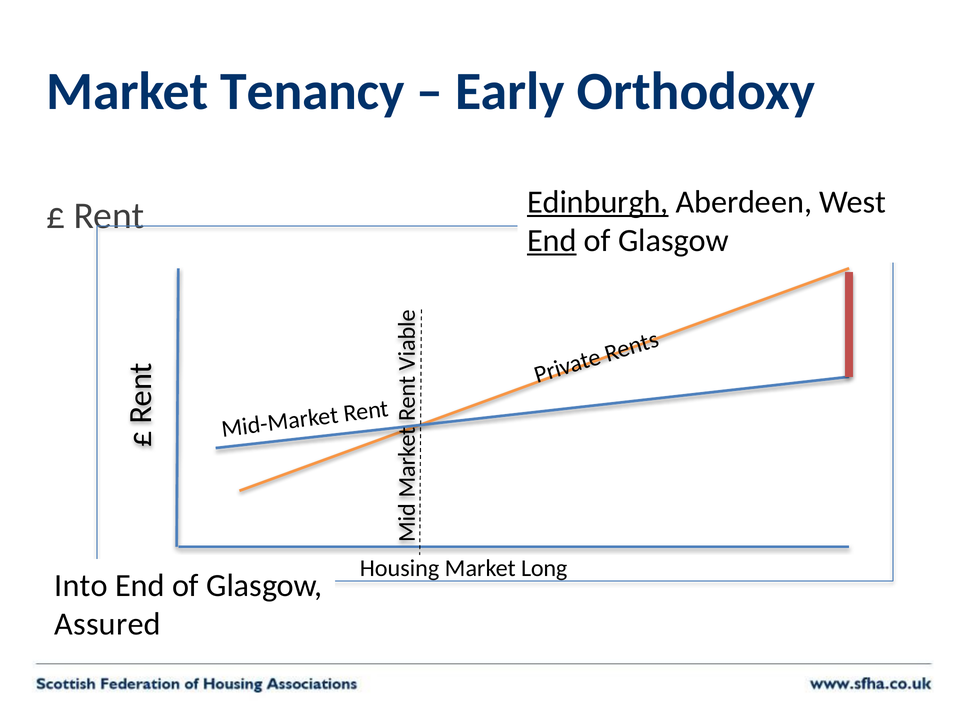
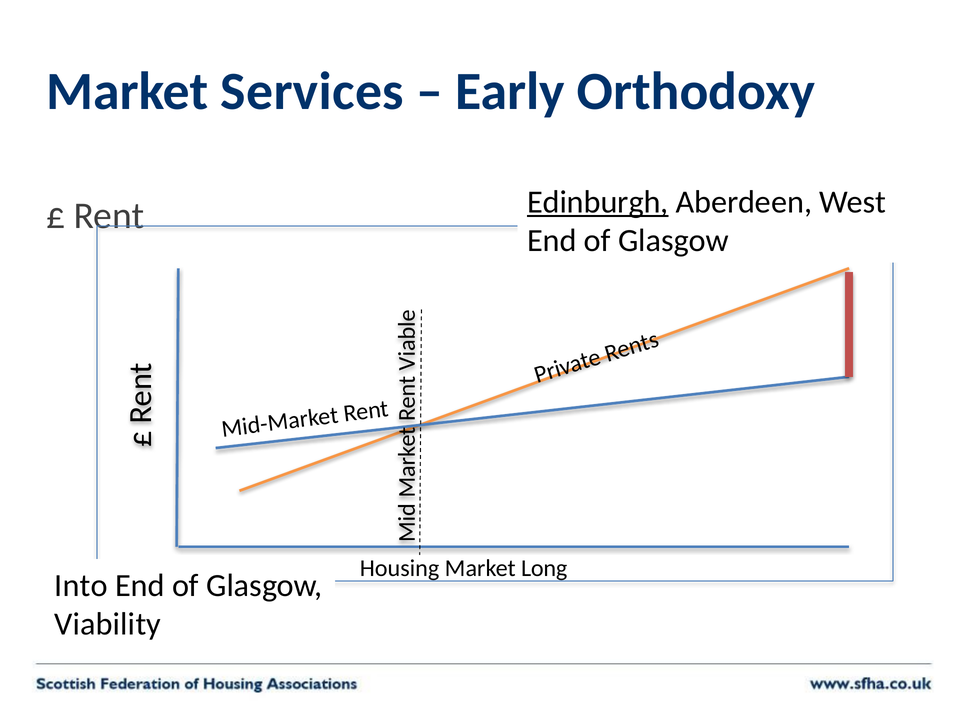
Tenancy: Tenancy -> Services
End at (552, 241) underline: present -> none
Assured: Assured -> Viability
